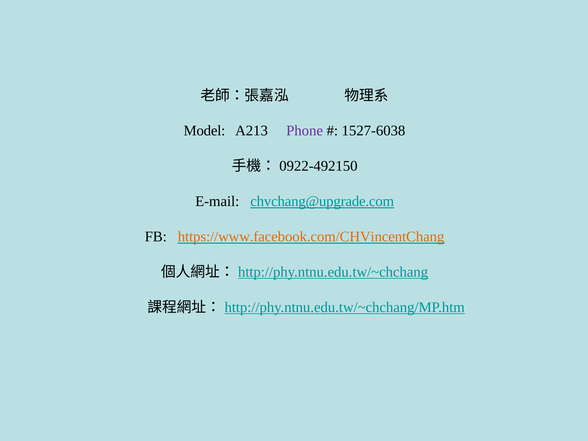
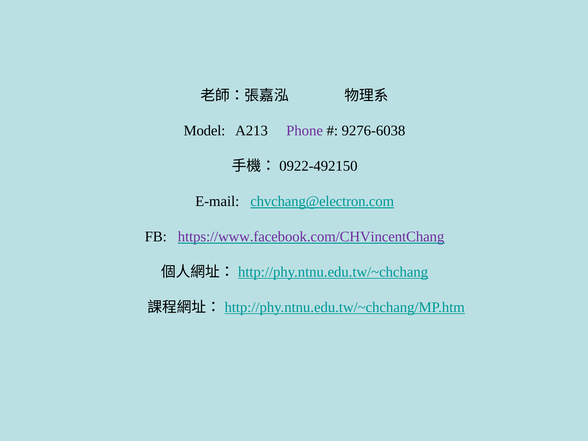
1527-6038: 1527-6038 -> 9276-6038
chvchang@upgrade.com: chvchang@upgrade.com -> chvchang@electron.com
https://www.facebook.com/CHVincentChang colour: orange -> purple
